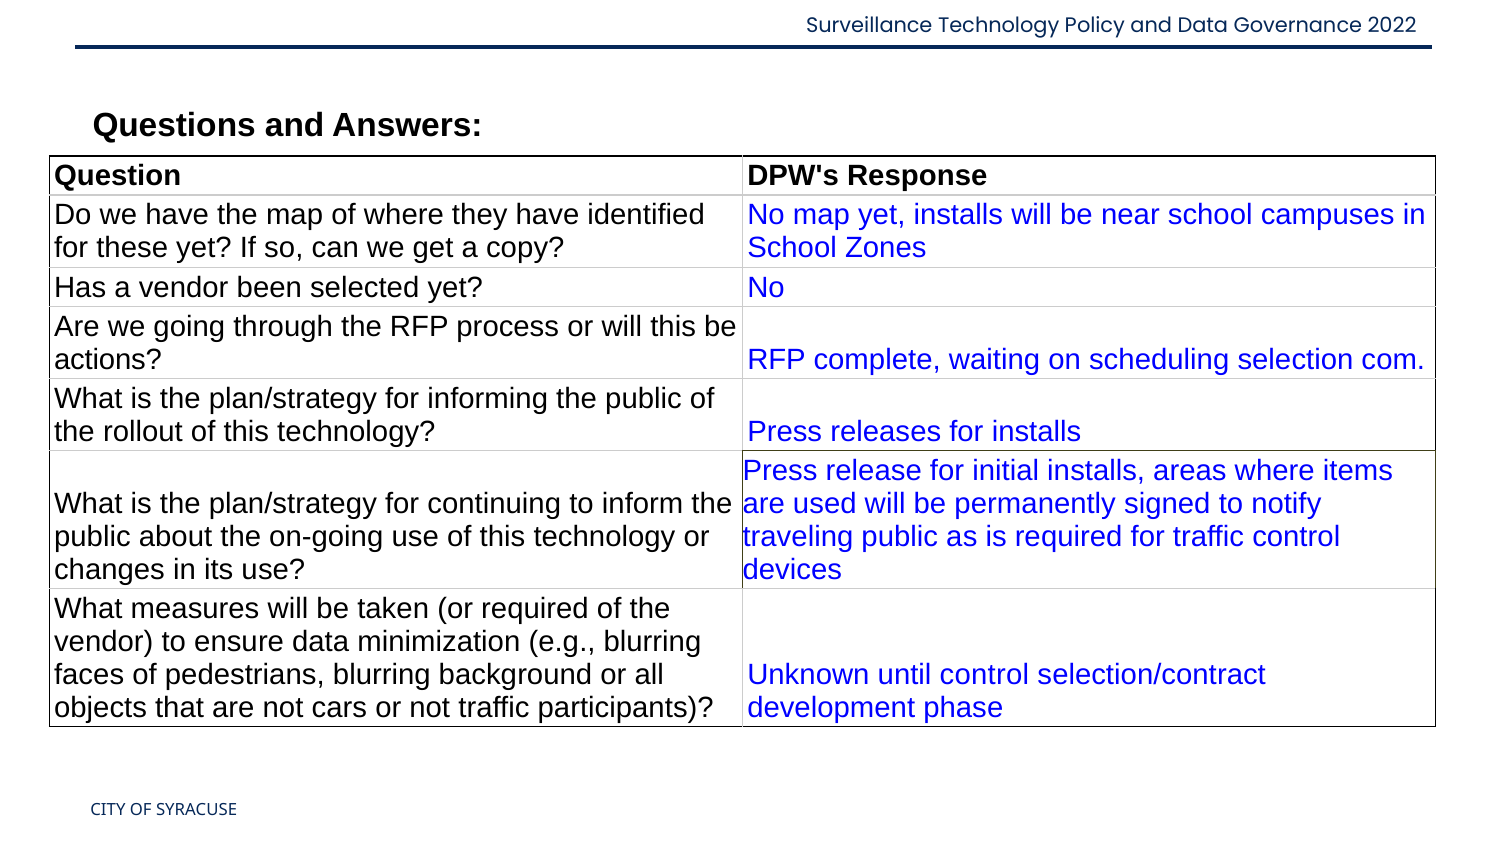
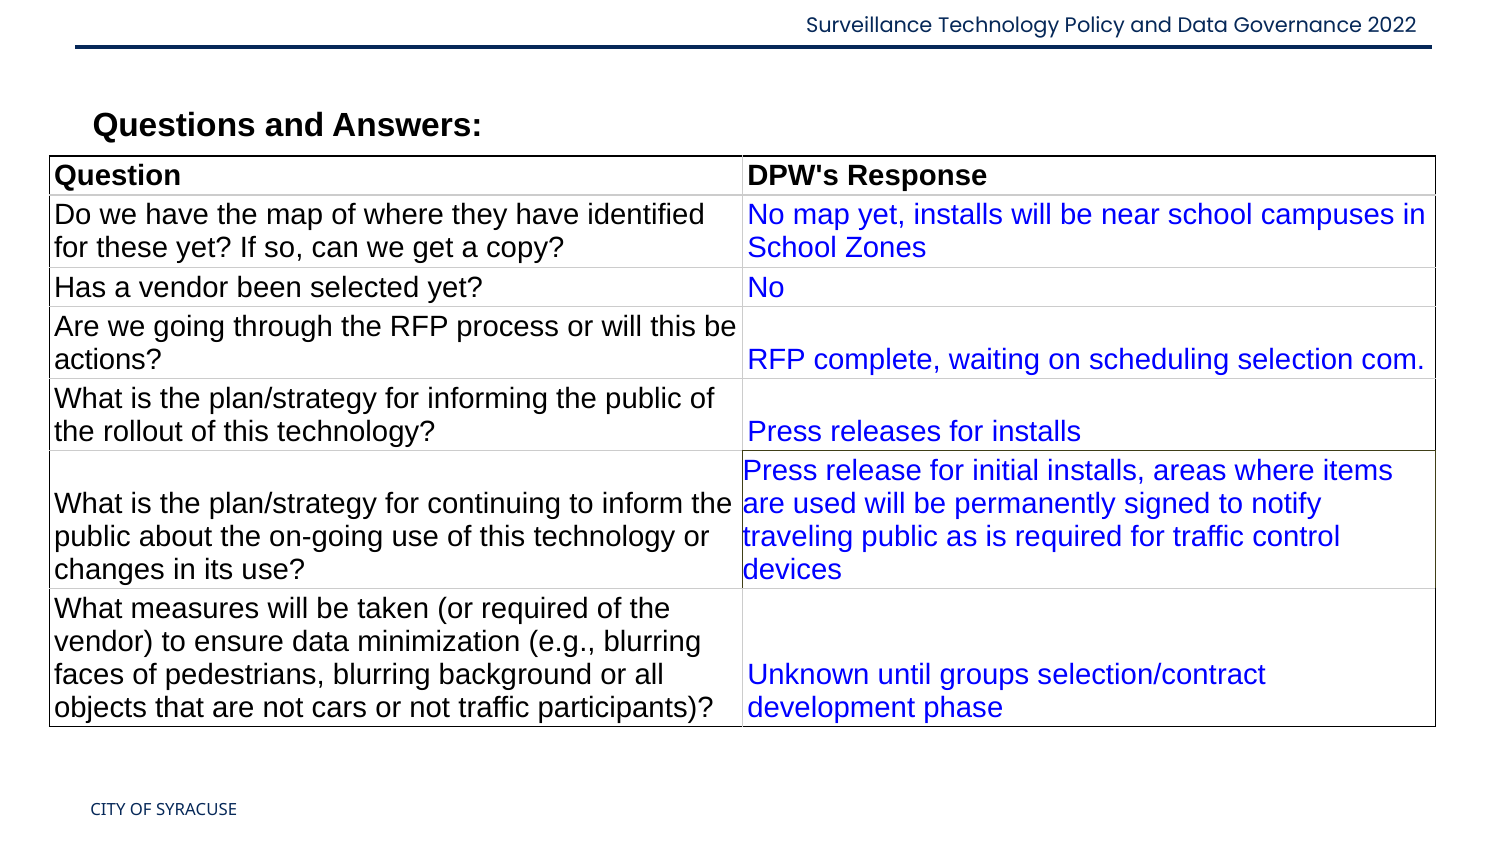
until control: control -> groups
